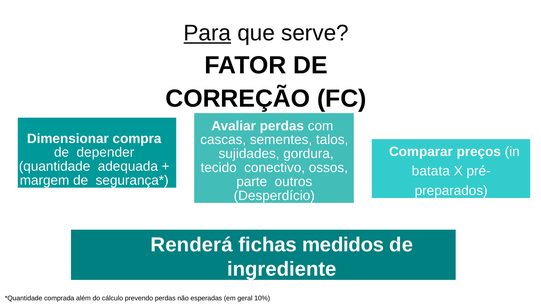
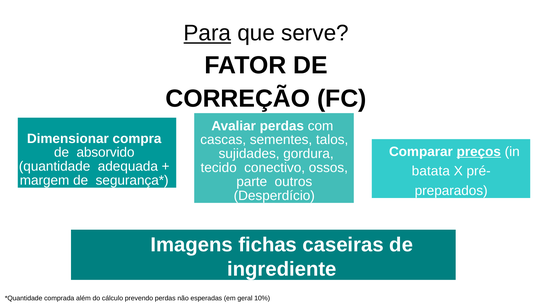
preços underline: none -> present
depender: depender -> absorvido
Renderá: Renderá -> Imagens
medidos: medidos -> caseiras
